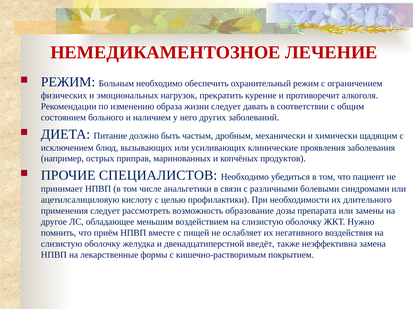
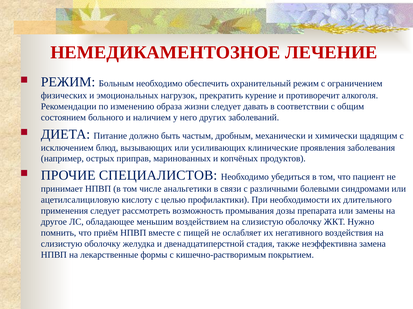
образование: образование -> промывания
введёт: введёт -> стадия
